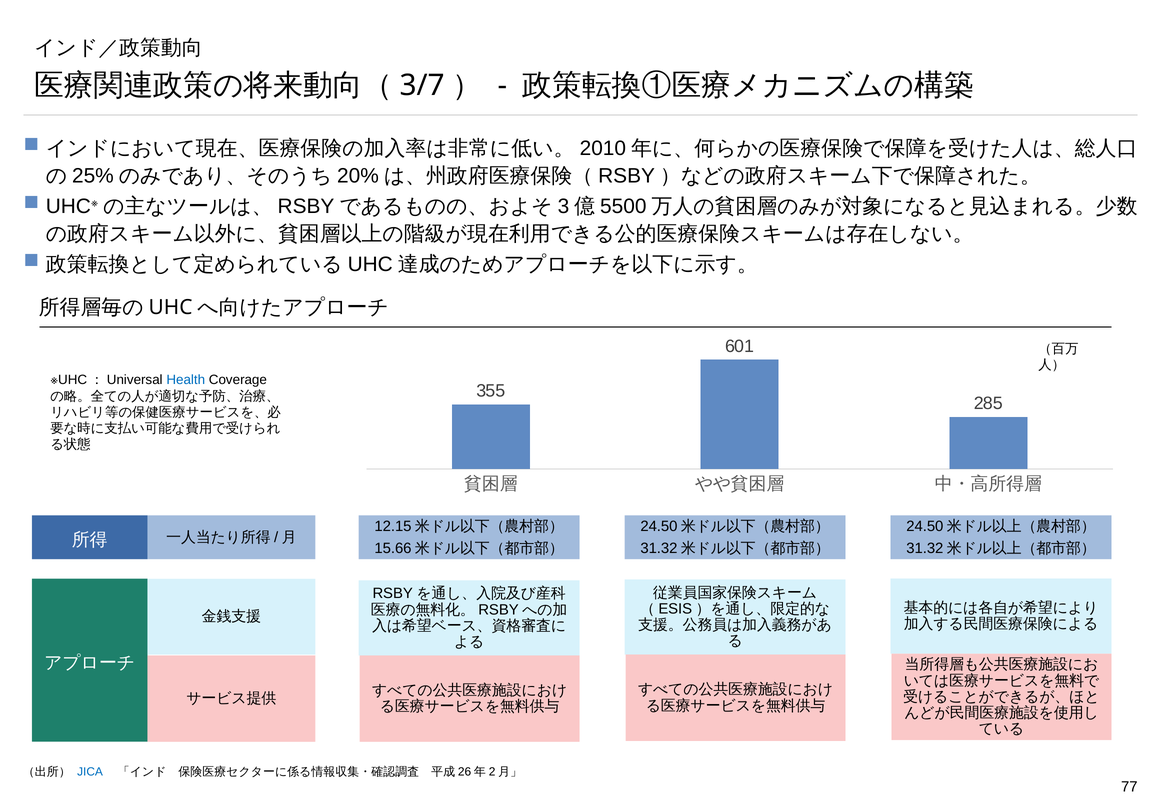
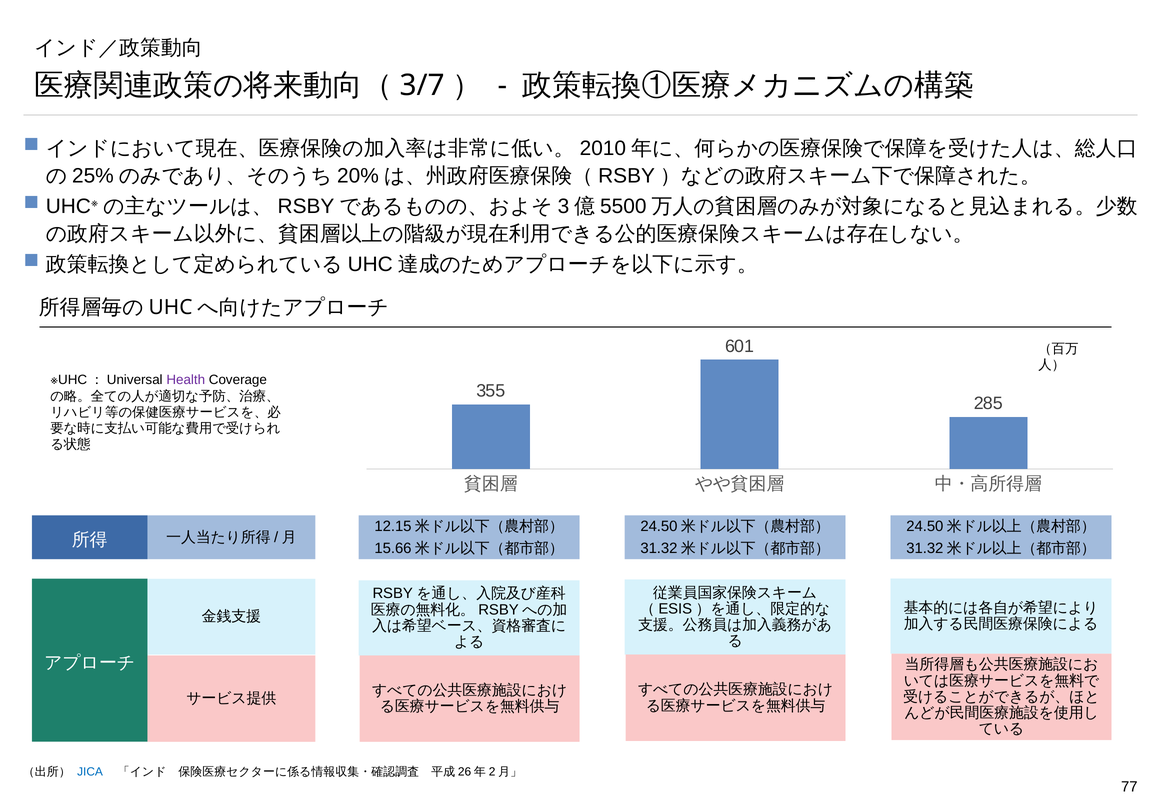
Health colour: blue -> purple
